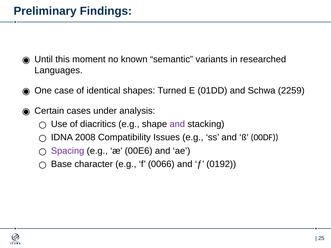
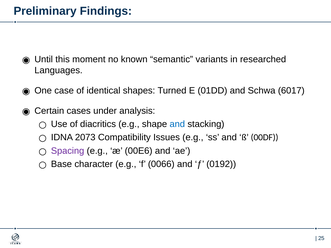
2259: 2259 -> 6017
and at (177, 124) colour: purple -> blue
2008: 2008 -> 2073
